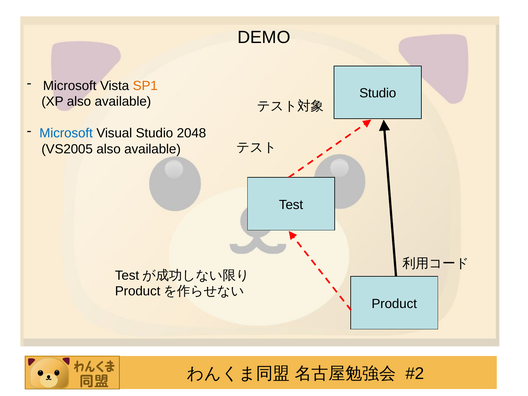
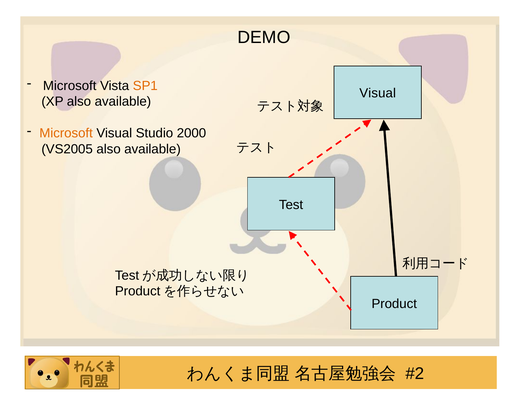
Studio at (378, 93): Studio -> Visual
Microsoft at (66, 133) colour: blue -> orange
2048: 2048 -> 2000
